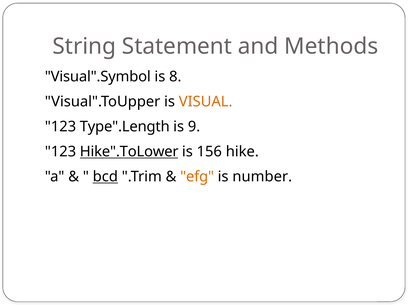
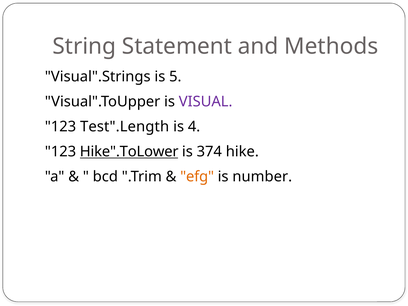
Visual".Symbol: Visual".Symbol -> Visual".Strings
8: 8 -> 5
VISUAL colour: orange -> purple
Type".Length: Type".Length -> Test".Length
9: 9 -> 4
156: 156 -> 374
bcd underline: present -> none
